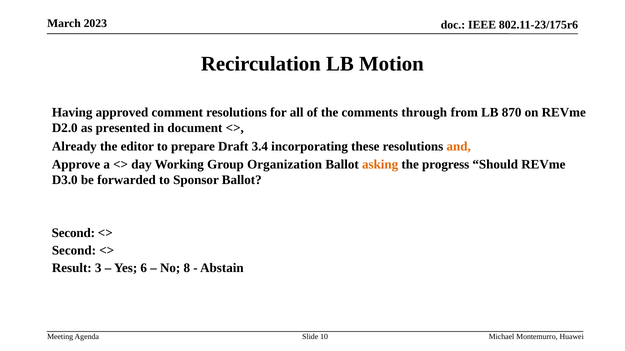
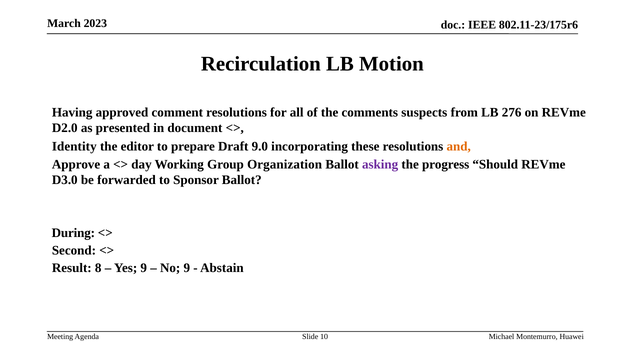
through: through -> suspects
870: 870 -> 276
Already: Already -> Identity
3.4: 3.4 -> 9.0
asking colour: orange -> purple
Second at (73, 233): Second -> During
3: 3 -> 8
Yes 6: 6 -> 9
No 8: 8 -> 9
